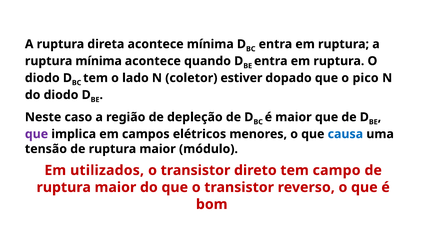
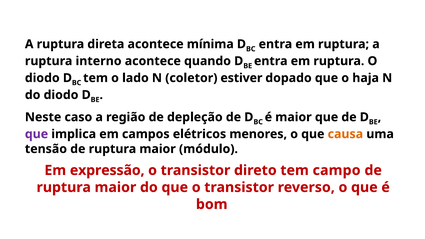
ruptura mínima: mínima -> interno
pico: pico -> haja
causa colour: blue -> orange
utilizados: utilizados -> expressão
